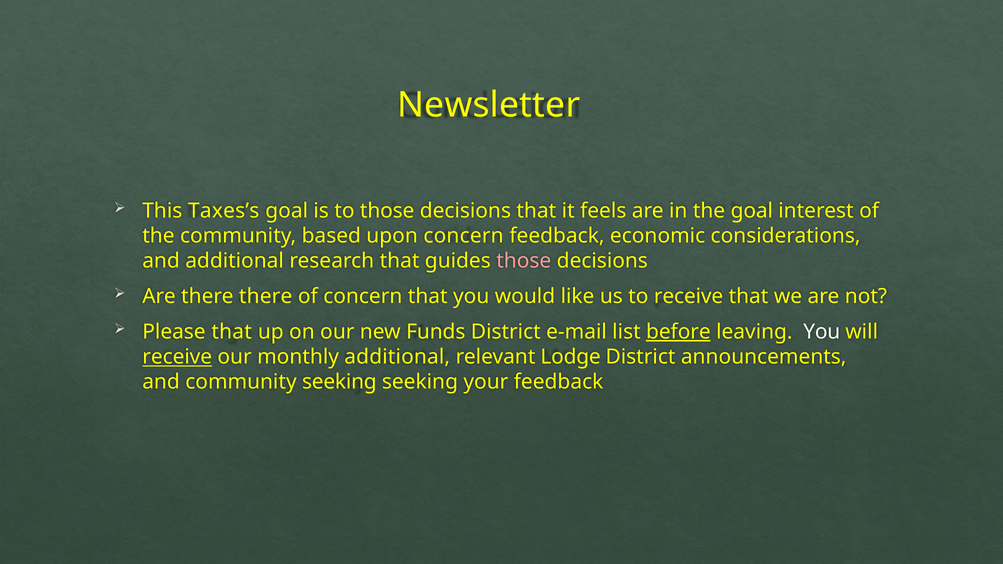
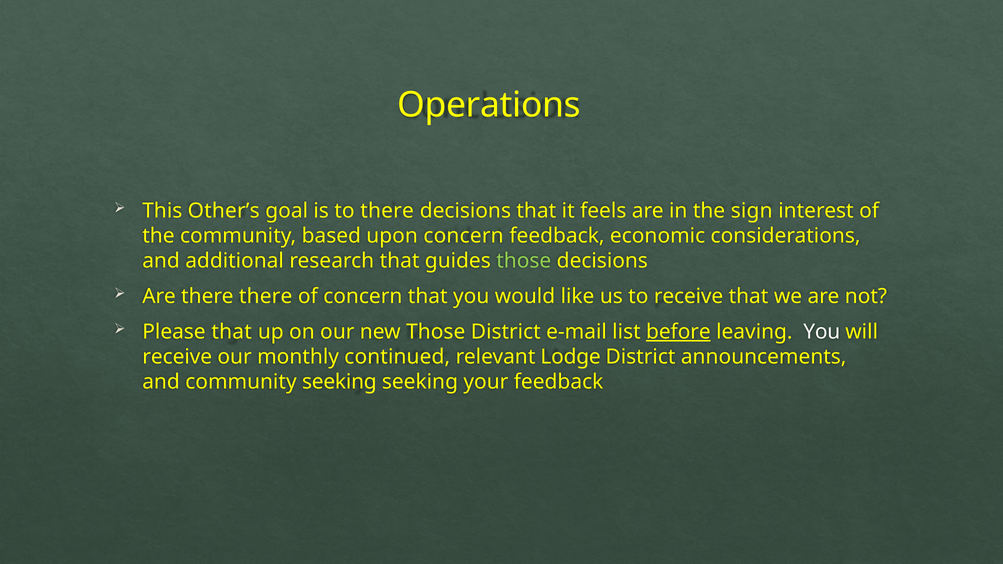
Newsletter: Newsletter -> Operations
Taxes’s: Taxes’s -> Other’s
to those: those -> there
the goal: goal -> sign
those at (524, 261) colour: pink -> light green
new Funds: Funds -> Those
receive at (177, 357) underline: present -> none
monthly additional: additional -> continued
